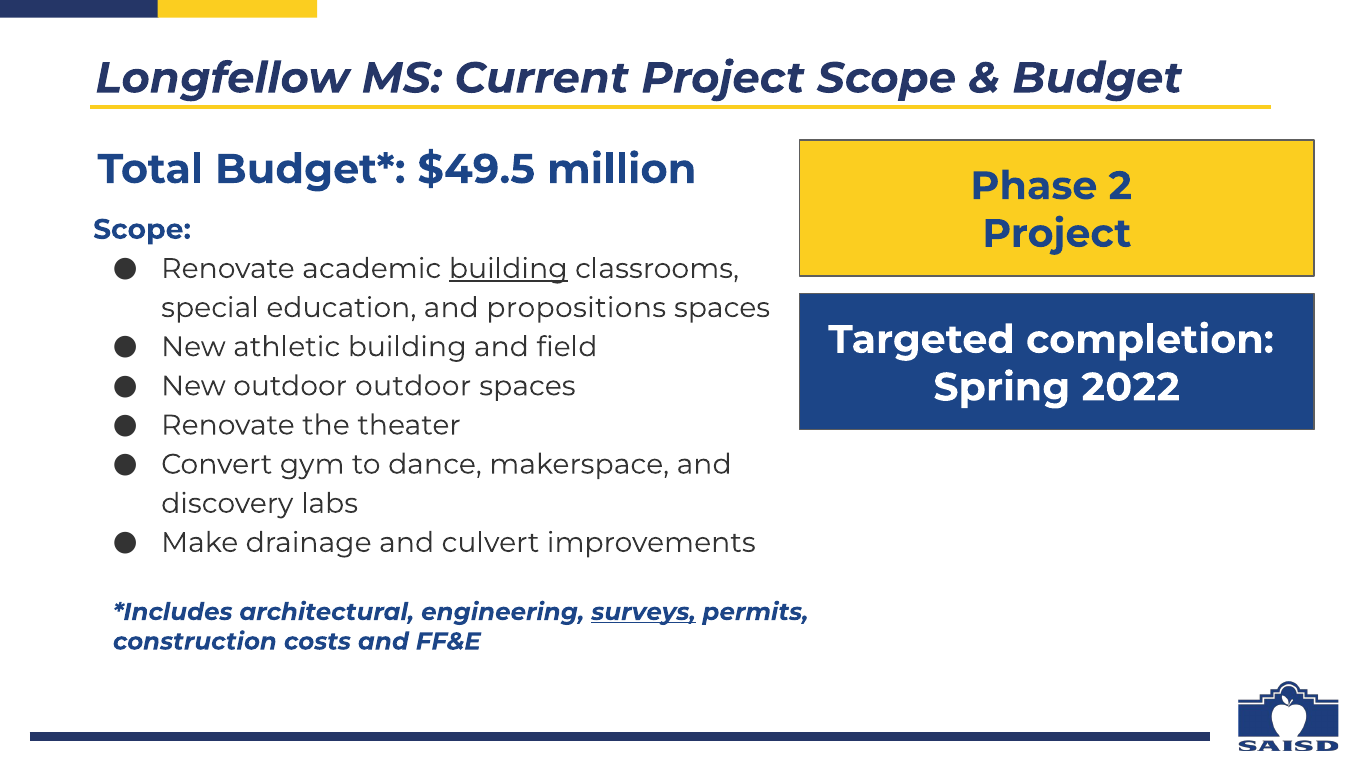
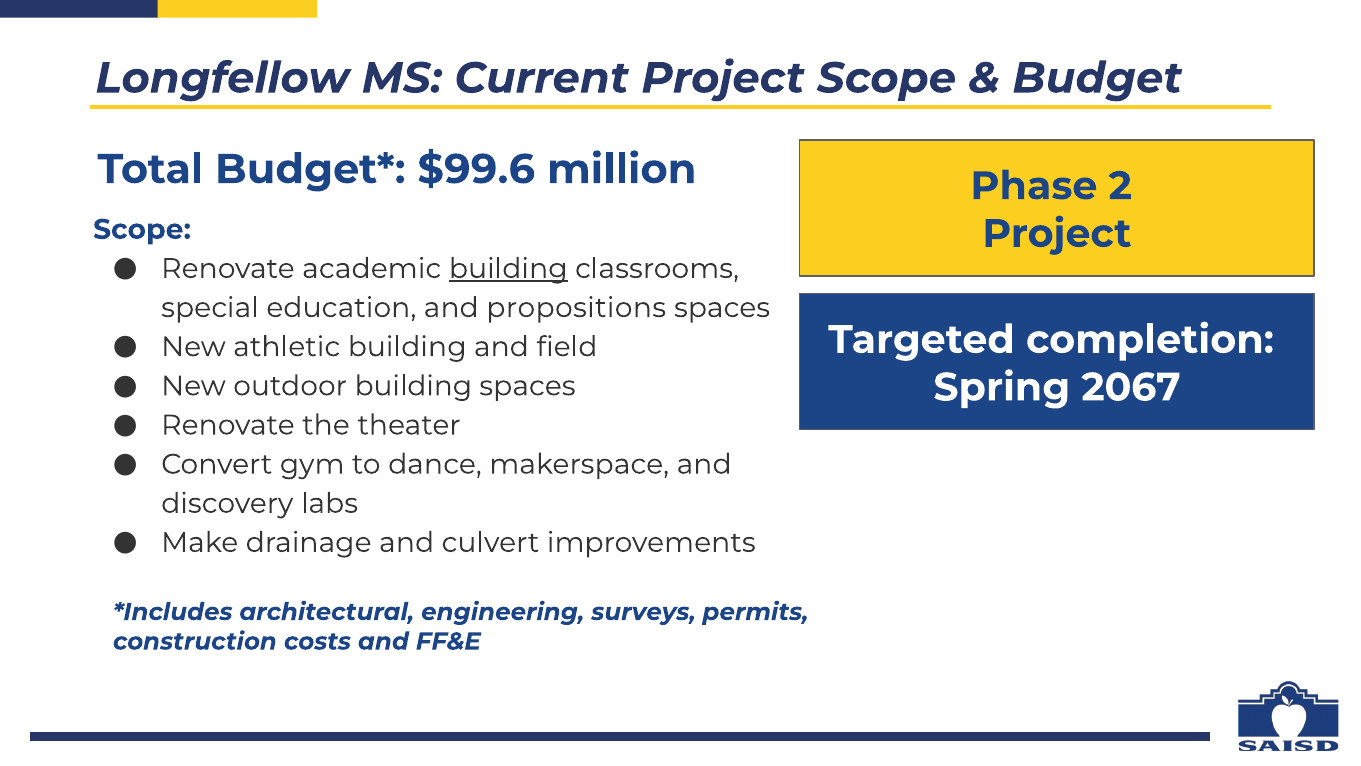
$49.5: $49.5 -> $99.6
outdoor outdoor: outdoor -> building
2022: 2022 -> 2067
surveys underline: present -> none
